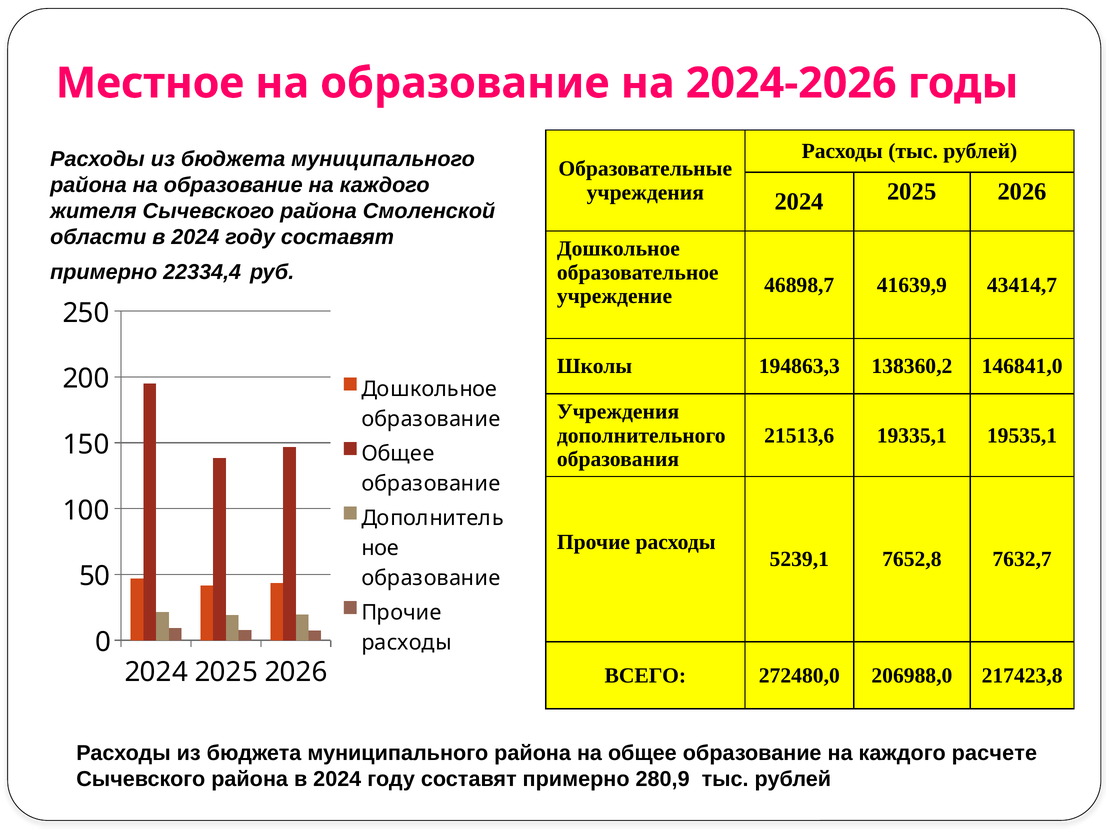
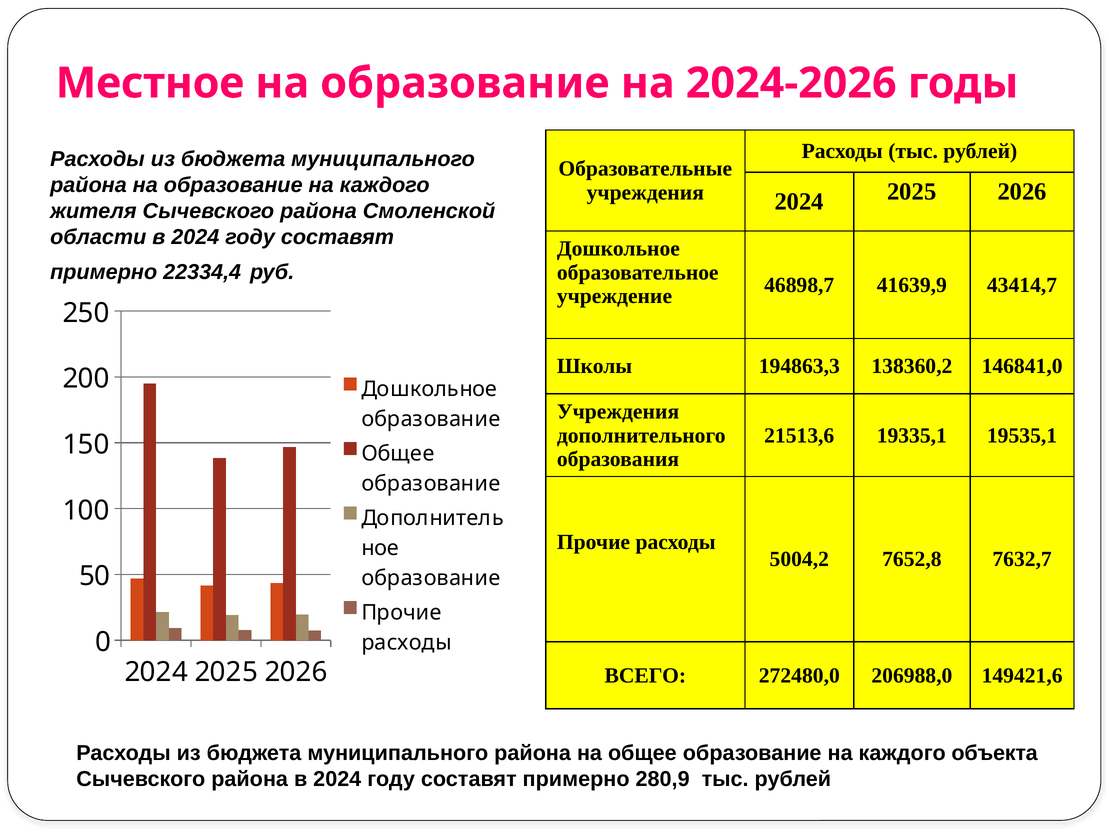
5239,1: 5239,1 -> 5004,2
217423,8: 217423,8 -> 149421,6
расчете: расчете -> объекта
